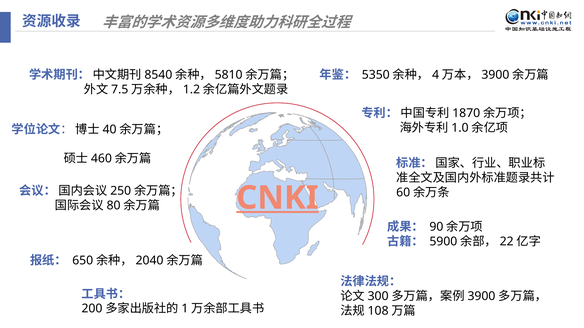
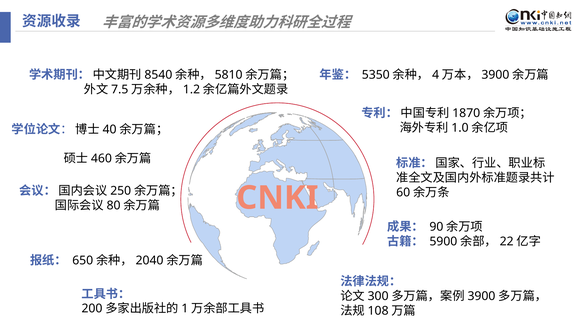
CNKI underline: present -> none
